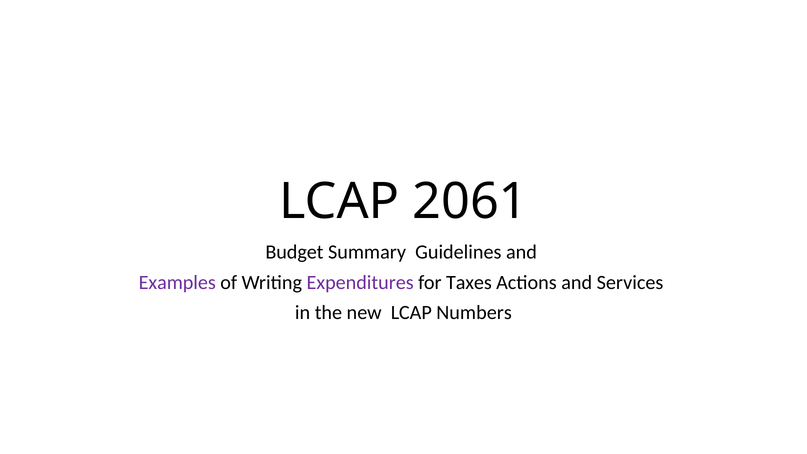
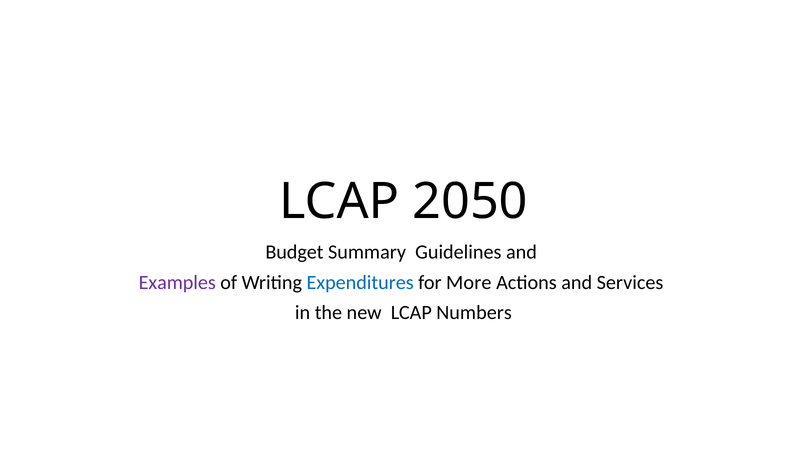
2061: 2061 -> 2050
Expenditures colour: purple -> blue
Taxes: Taxes -> More
